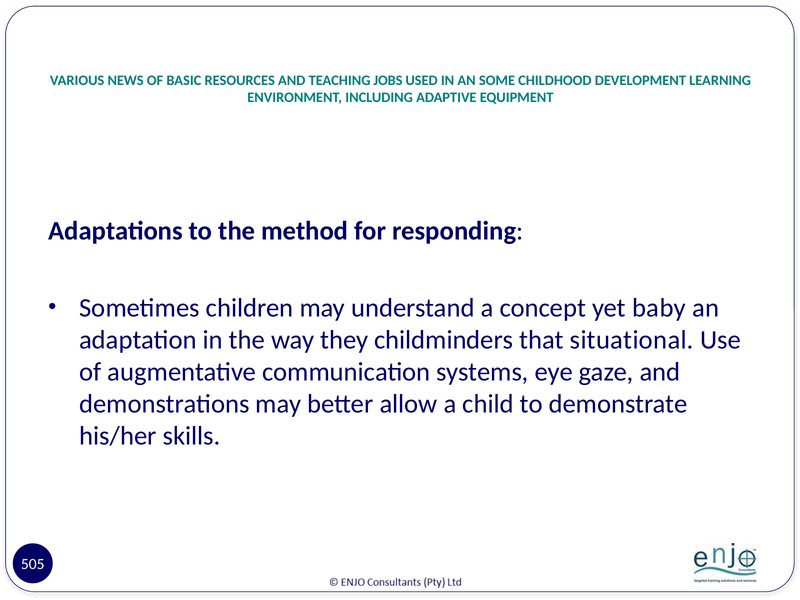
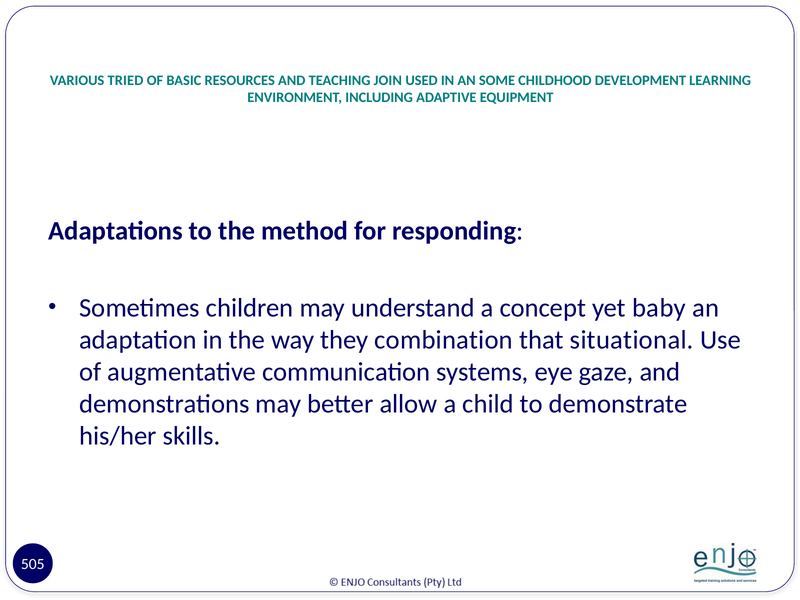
NEWS: NEWS -> TRIED
JOBS: JOBS -> JOIN
childminders: childminders -> combination
